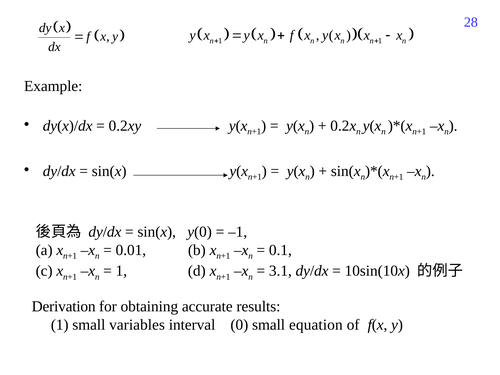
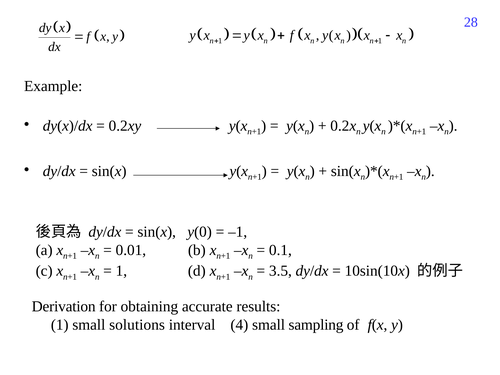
3.1: 3.1 -> 3.5
variables: variables -> solutions
0: 0 -> 4
equation: equation -> sampling
